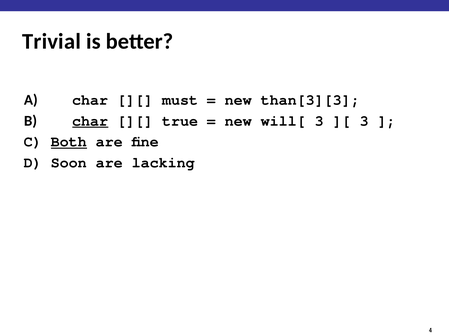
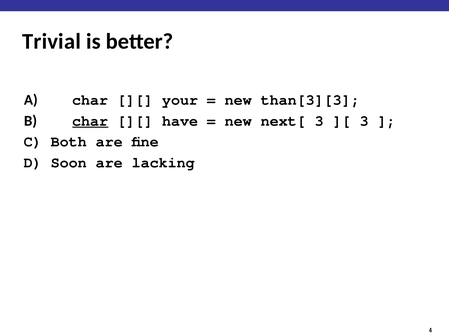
must: must -> your
true: true -> have
will[: will[ -> next[
Both underline: present -> none
